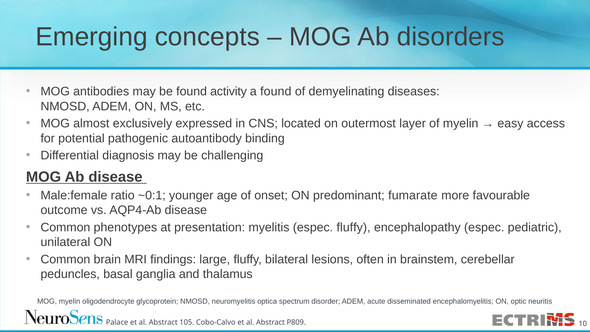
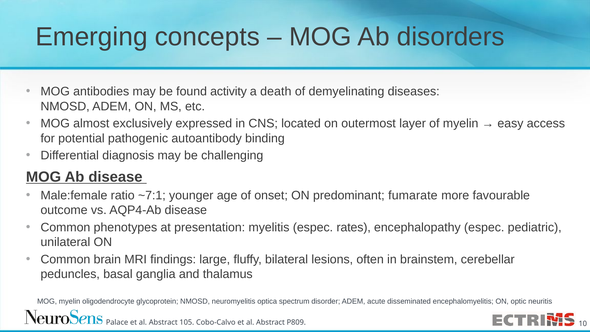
a found: found -> death
~0:1: ~0:1 -> ~7:1
espec fluffy: fluffy -> rates
